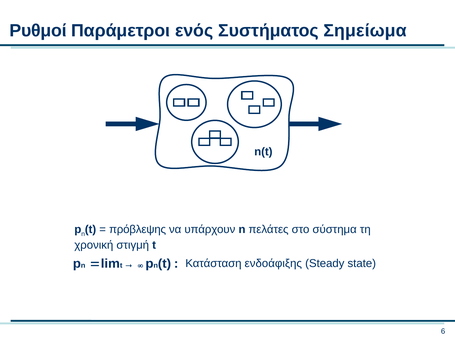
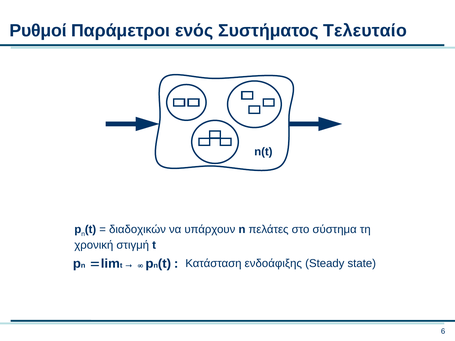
Σημείωμα: Σημείωμα -> Τελευταίο
πρόβλεψης: πρόβλεψης -> διαδοχικών
